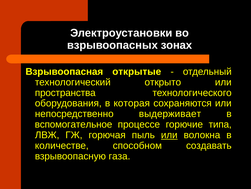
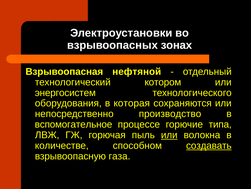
открытые: открытые -> нефтяной
открыто: открыто -> котором
пространства: пространства -> энергосистем
выдерживает: выдерживает -> производство
создавать underline: none -> present
